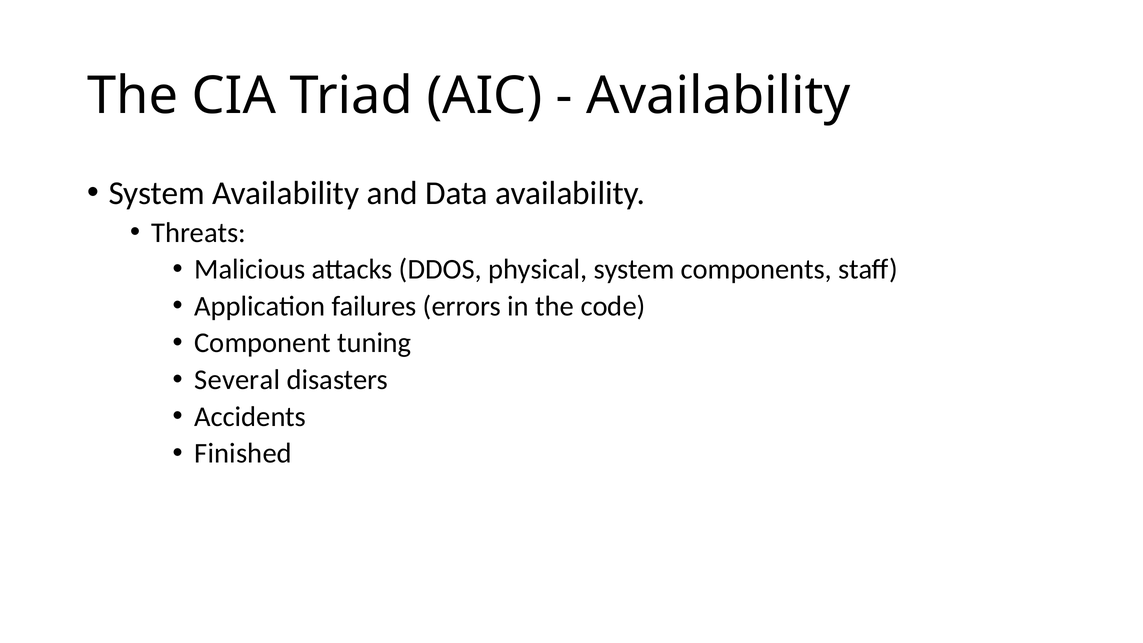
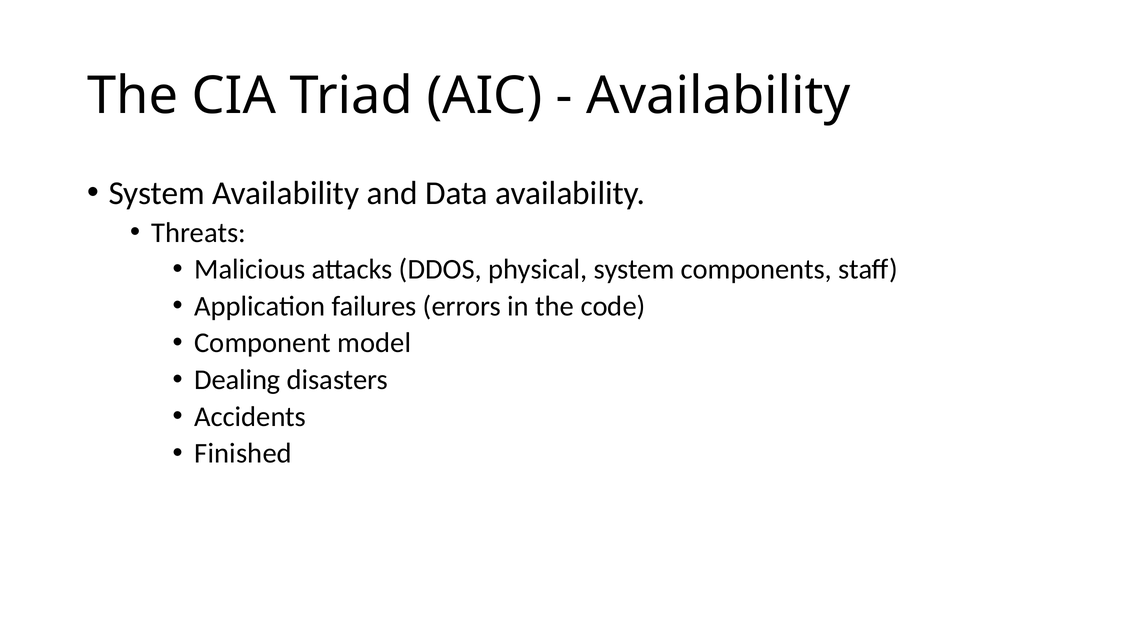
tuning: tuning -> model
Several: Several -> Dealing
